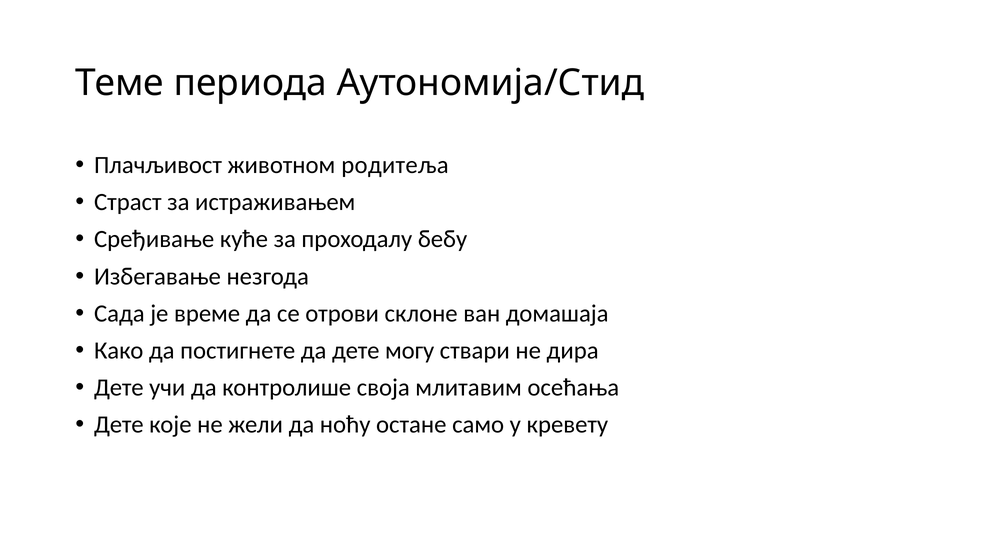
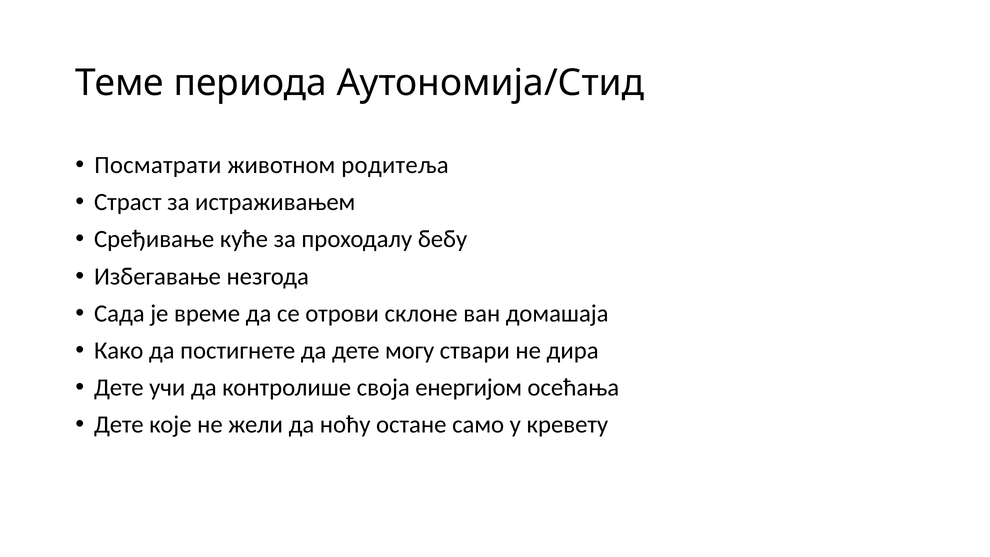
Плачљивост: Плачљивост -> Посматрати
млитавим: млитавим -> енергијом
